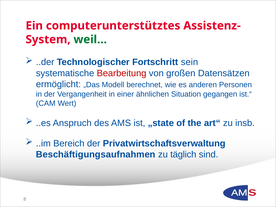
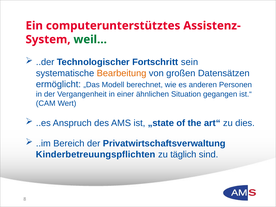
Bearbeitung colour: red -> orange
insb: insb -> dies
Beschäftigungsaufnahmen: Beschäftigungsaufnahmen -> Kinderbetreuungspflichten
